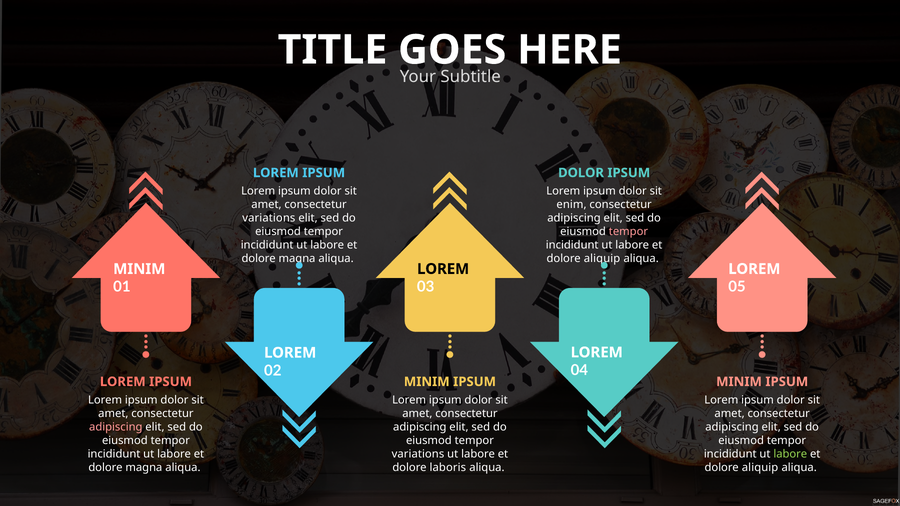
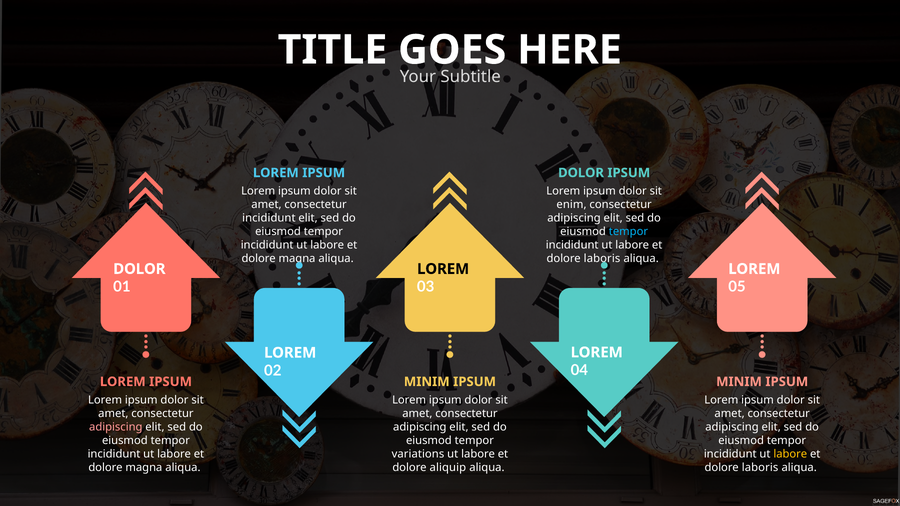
variations at (269, 218): variations -> incididunt
tempor at (628, 232) colour: pink -> light blue
aliquip at (602, 259): aliquip -> laboris
MINIM at (139, 269): MINIM -> DOLOR
labore at (790, 454) colour: light green -> yellow
laboris: laboris -> aliquip
aliquip at (760, 468): aliquip -> laboris
